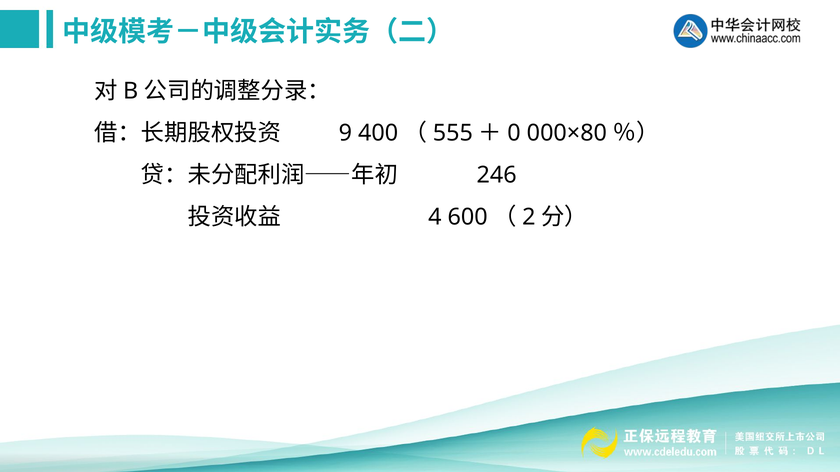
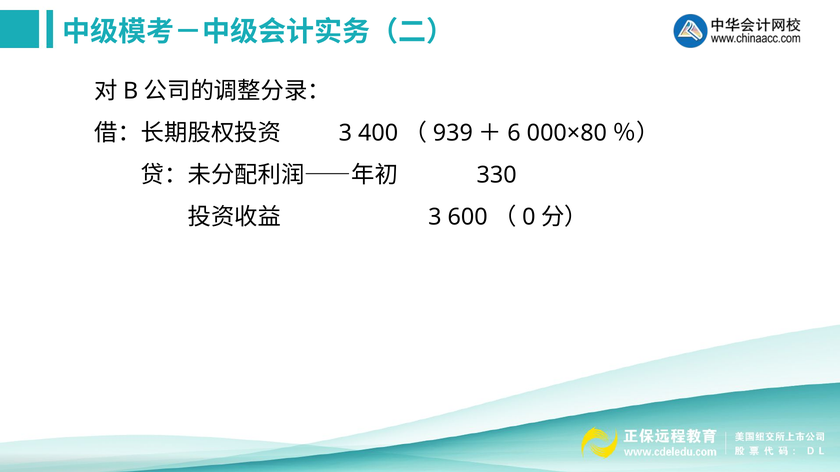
9 at (345, 133): 9 -> 3
555: 555 -> 939
0: 0 -> 6
246: 246 -> 330
4 at (435, 217): 4 -> 3
2: 2 -> 0
